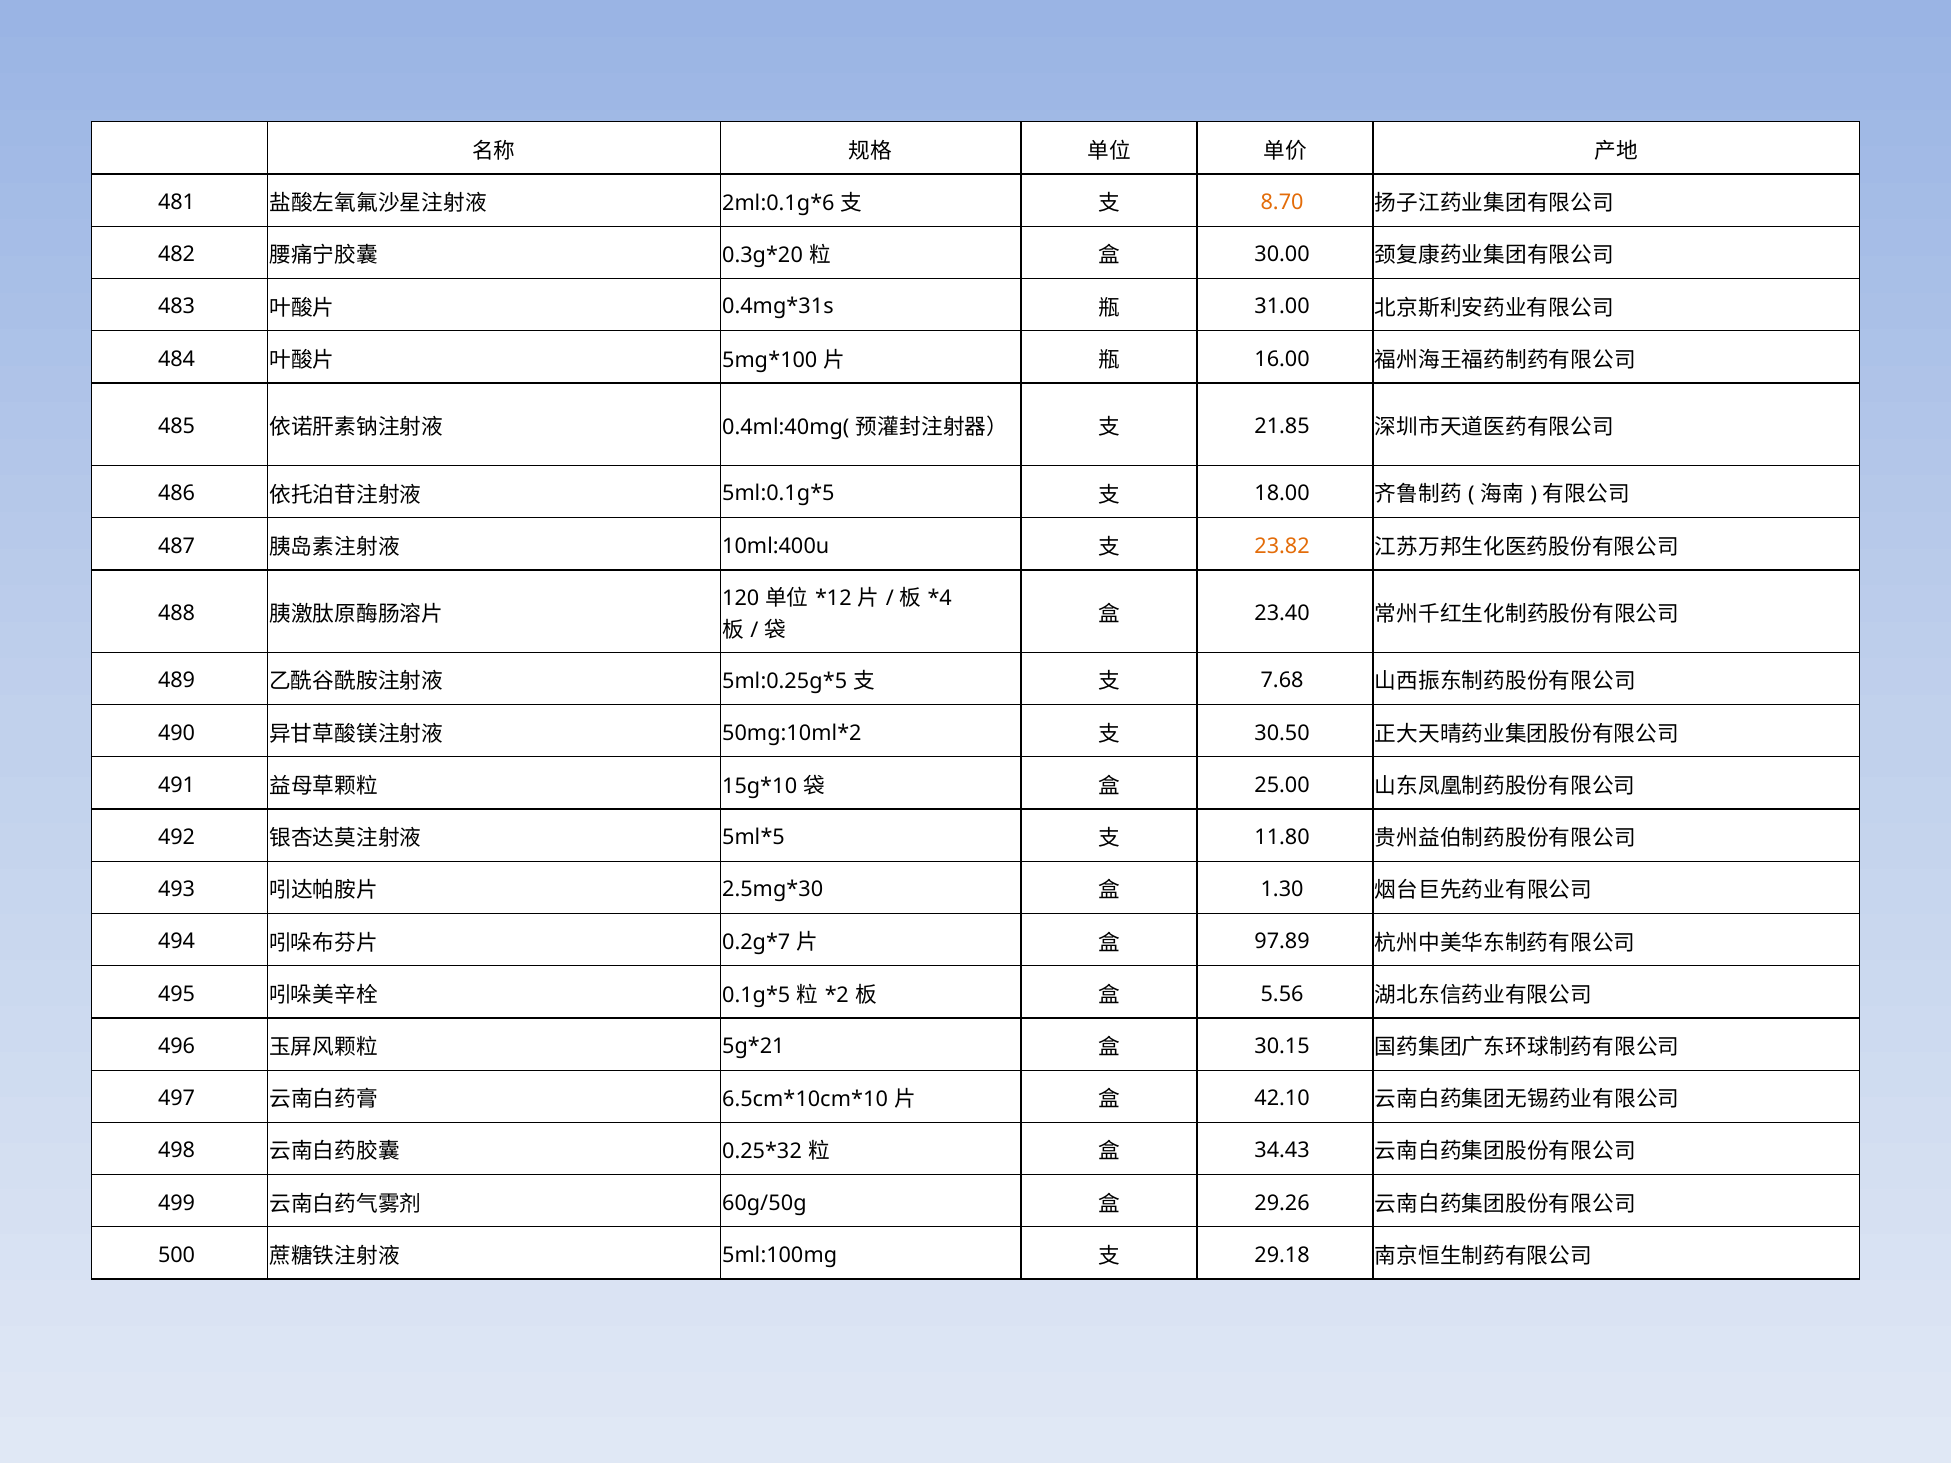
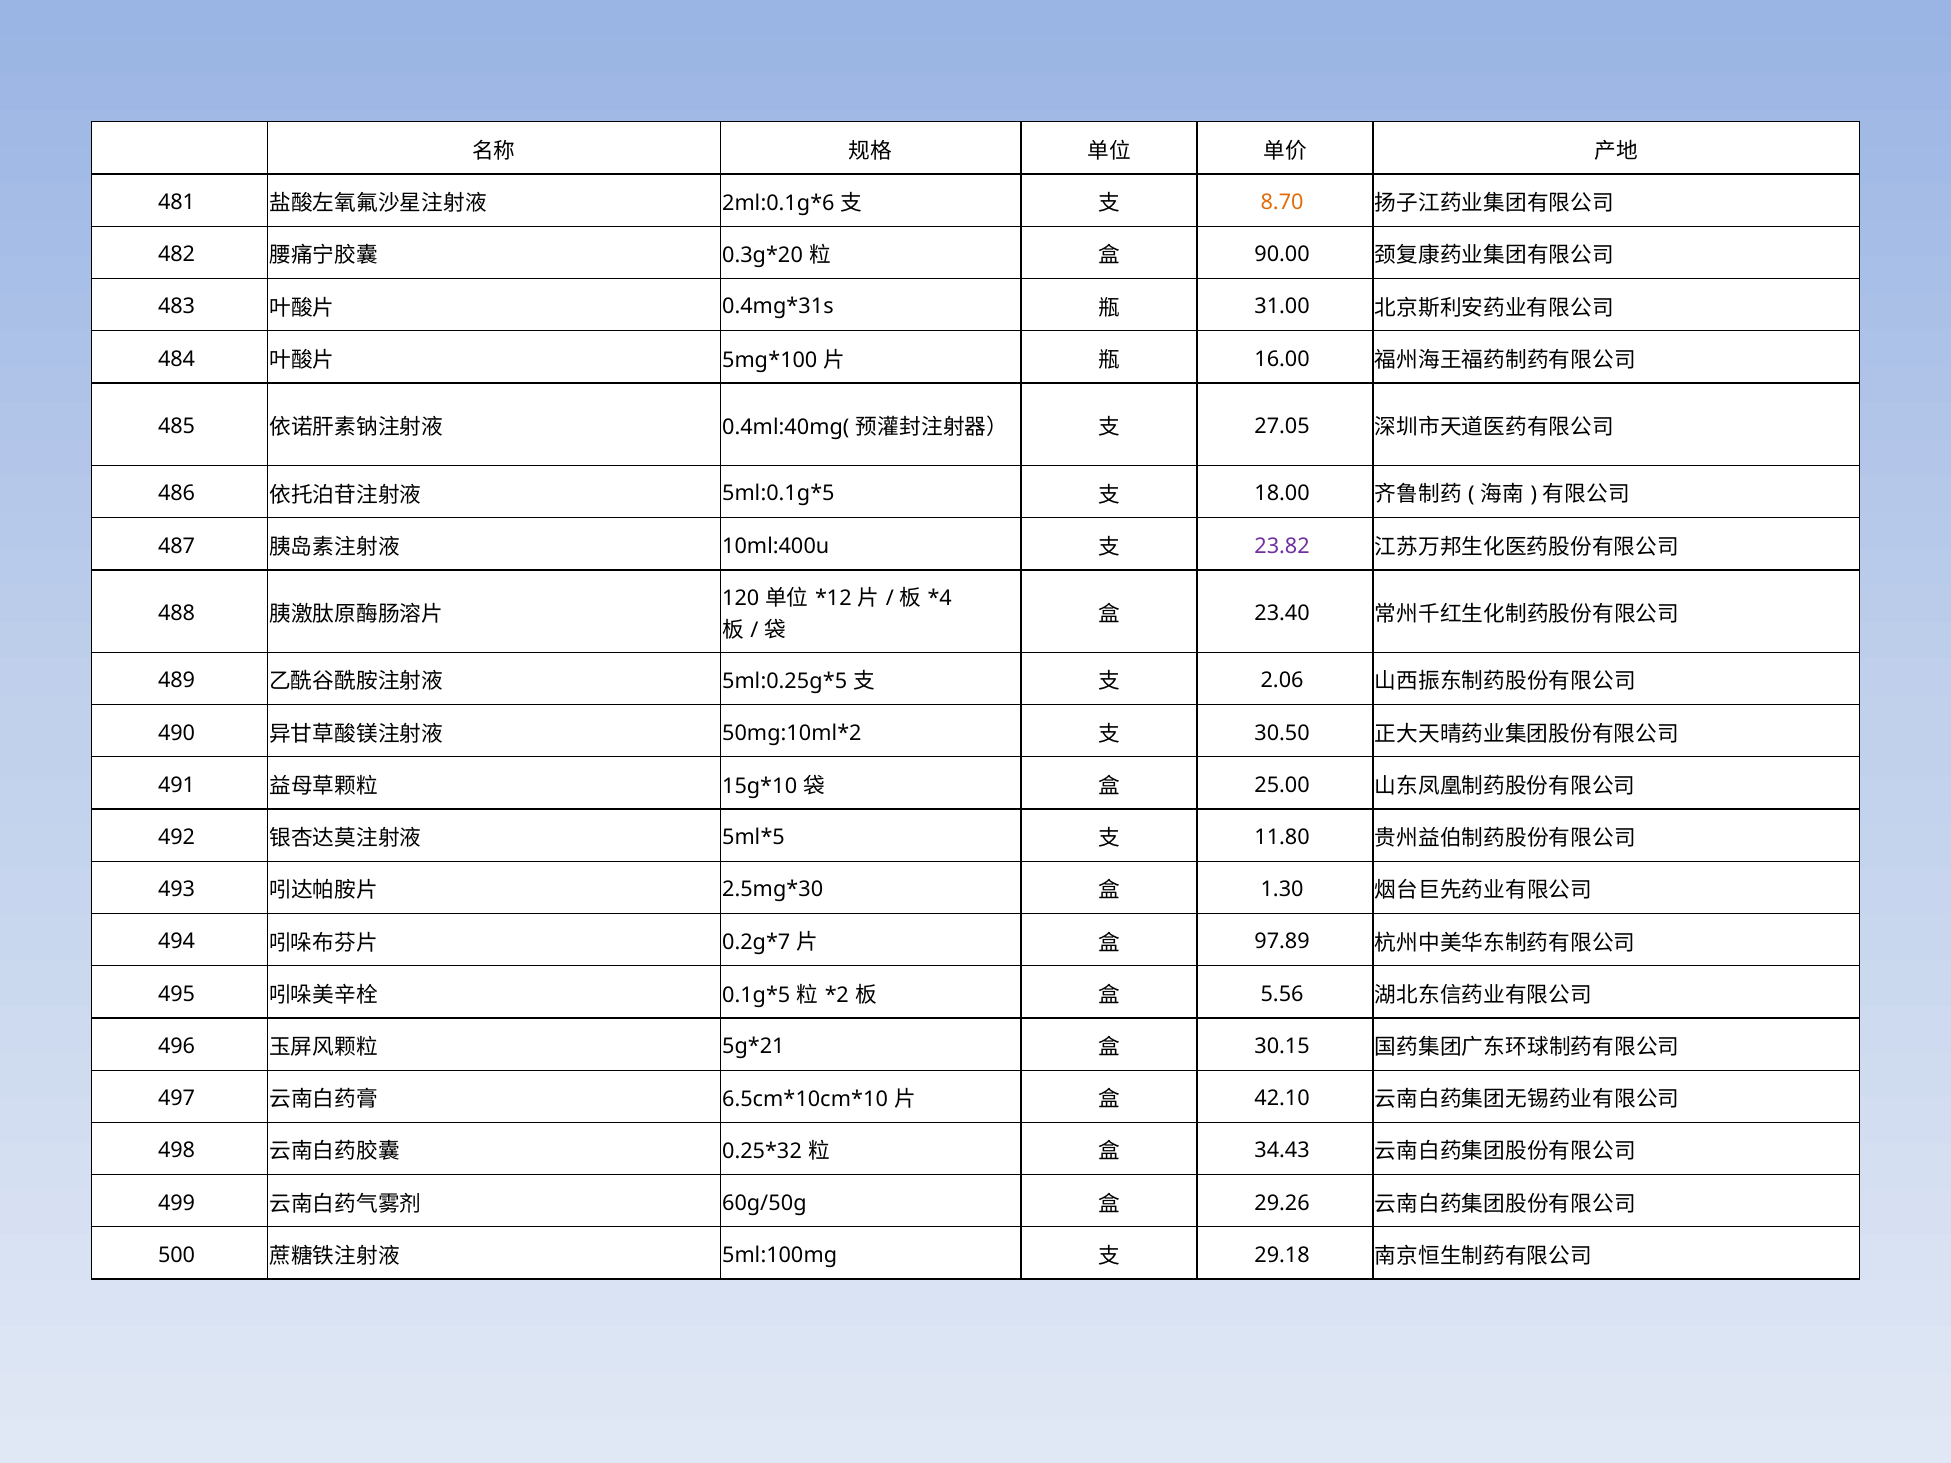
30.00: 30.00 -> 90.00
21.85: 21.85 -> 27.05
23.82 colour: orange -> purple
7.68: 7.68 -> 2.06
